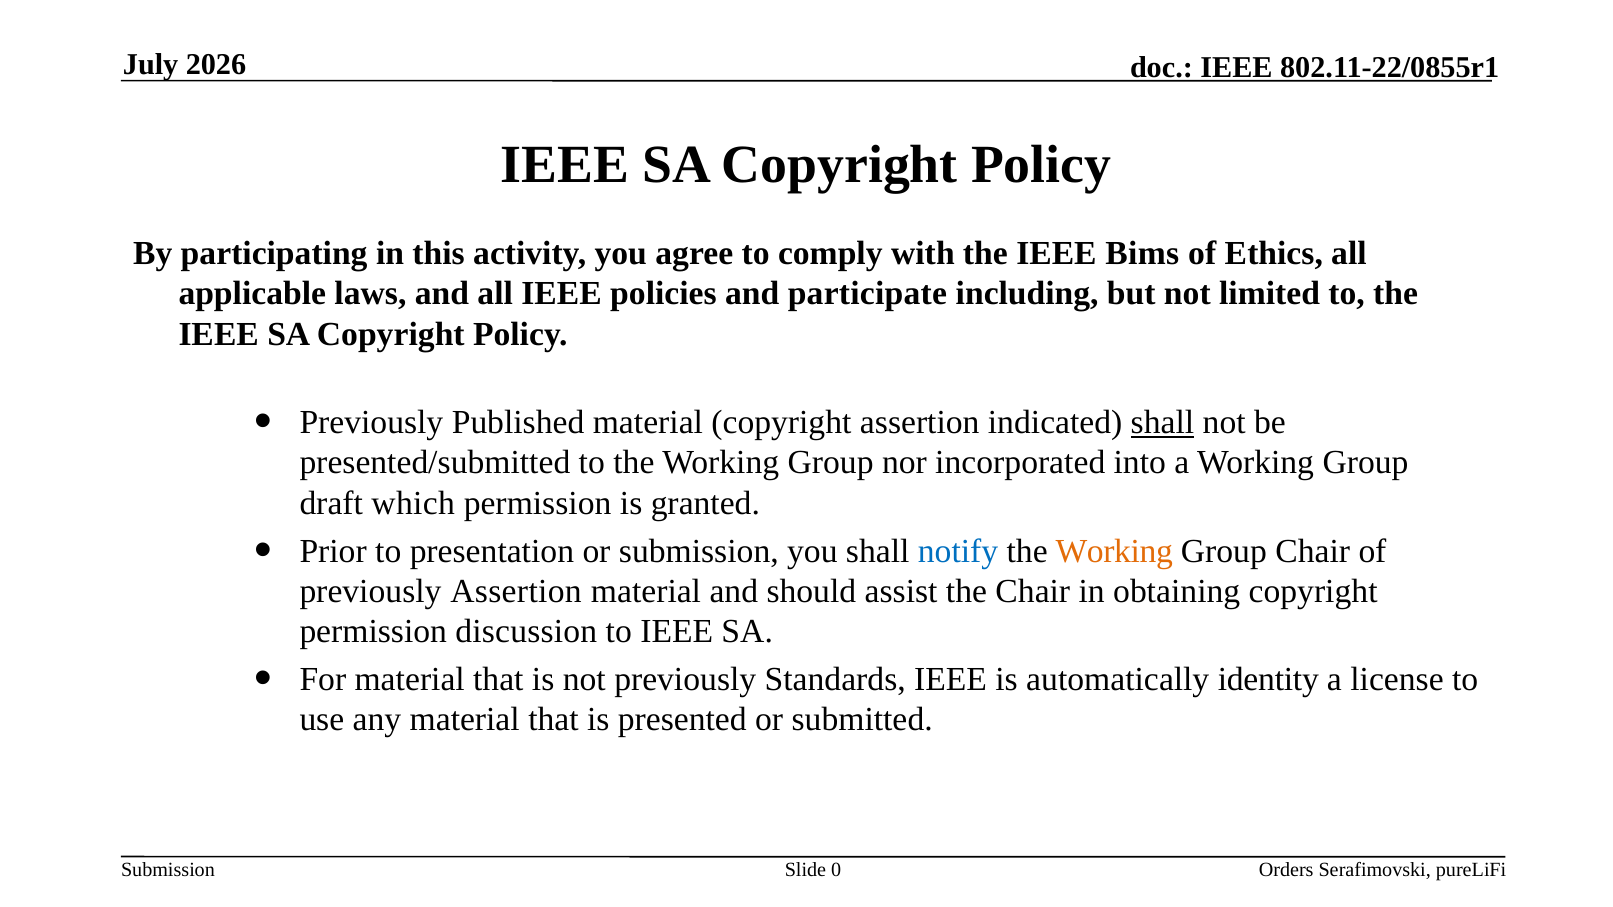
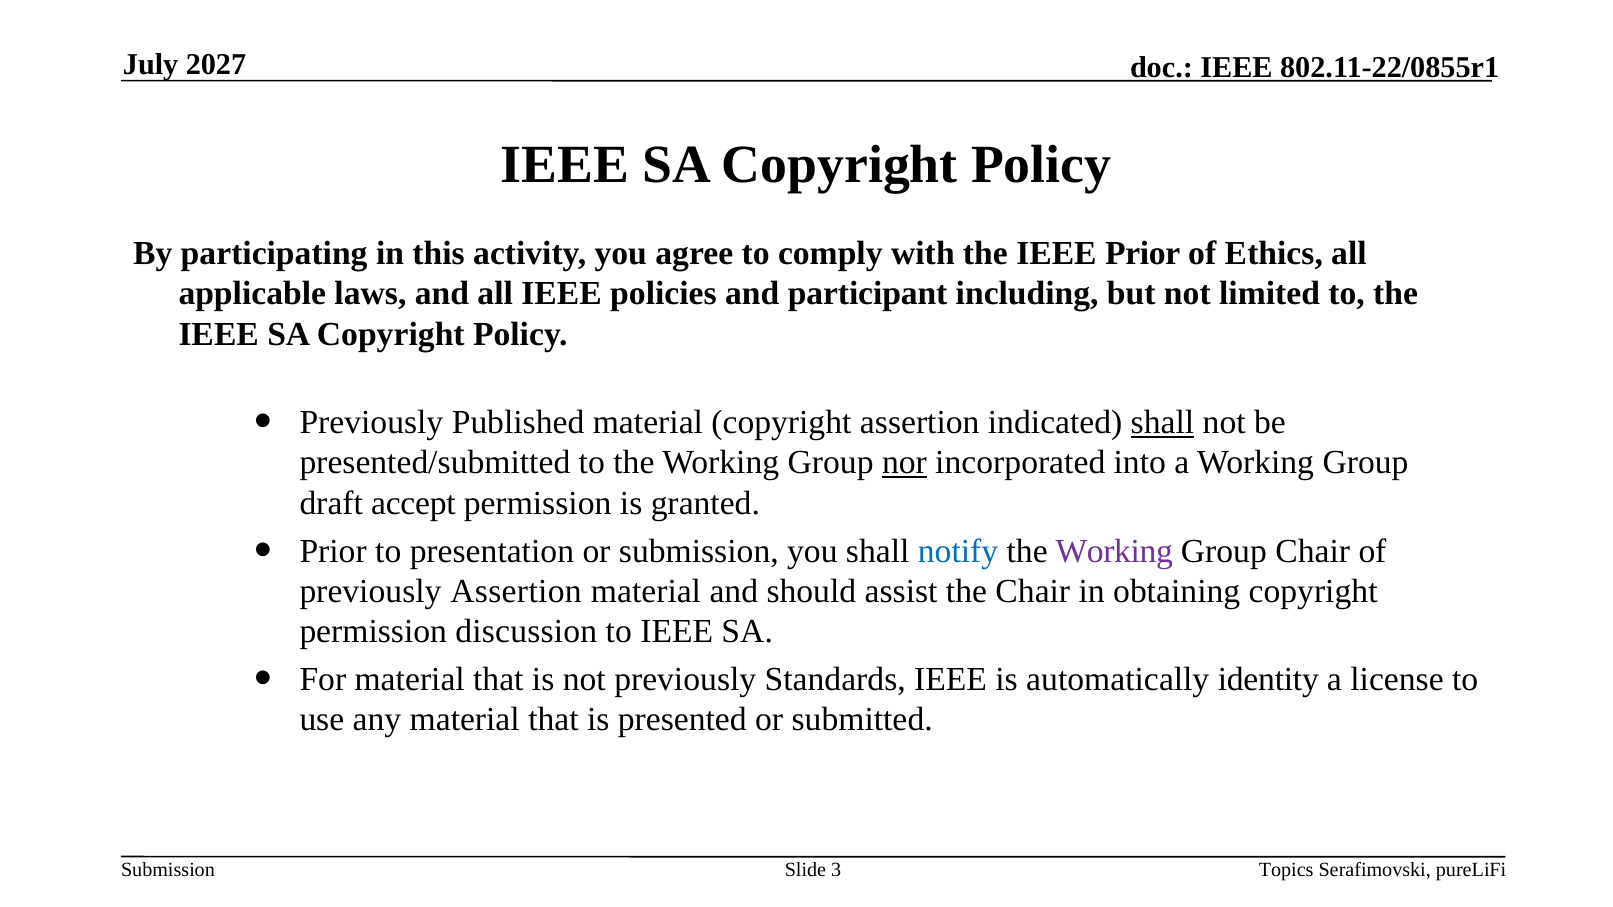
2026: 2026 -> 2027
IEEE Bims: Bims -> Prior
participate: participate -> participant
nor underline: none -> present
which: which -> accept
Working at (1114, 551) colour: orange -> purple
0: 0 -> 3
Orders: Orders -> Topics
